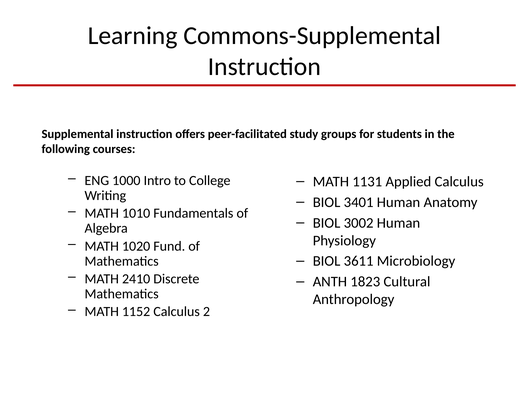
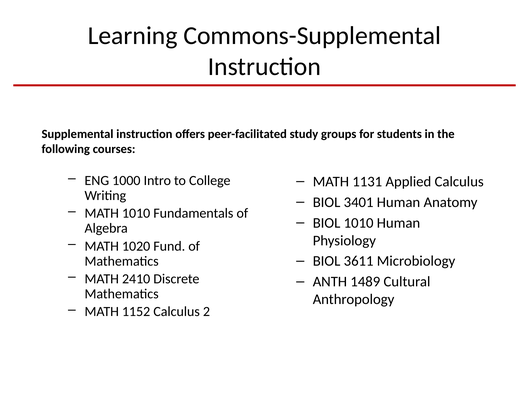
BIOL 3002: 3002 -> 1010
1823: 1823 -> 1489
